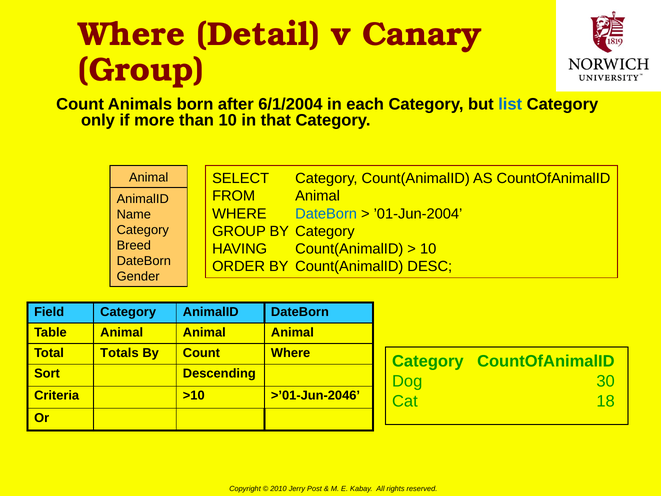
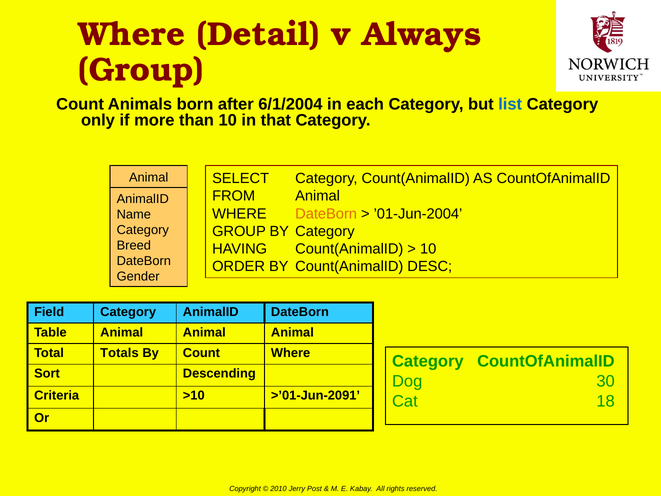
Canary: Canary -> Always
DateBorn at (326, 214) colour: blue -> orange
>’01-Jun-2046: >’01-Jun-2046 -> >’01-Jun-2091
